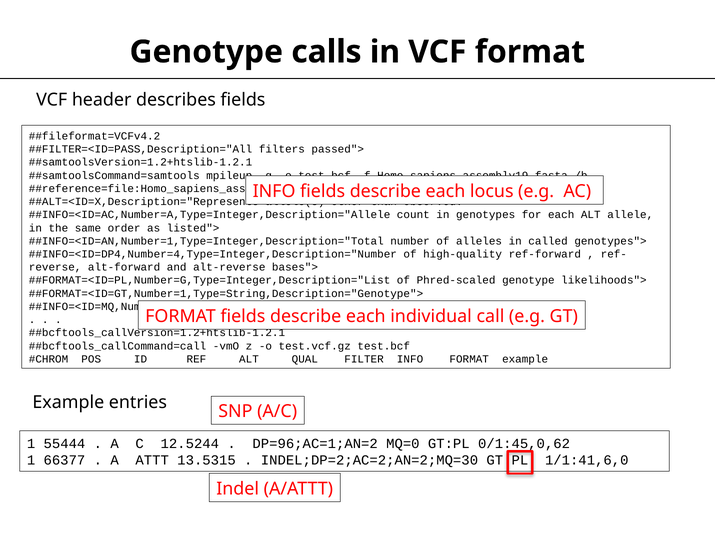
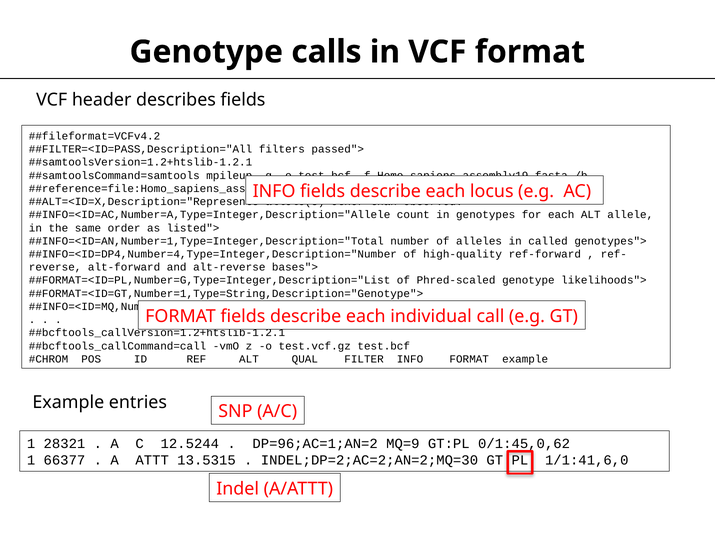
55444: 55444 -> 28321
MQ=0: MQ=0 -> MQ=9
